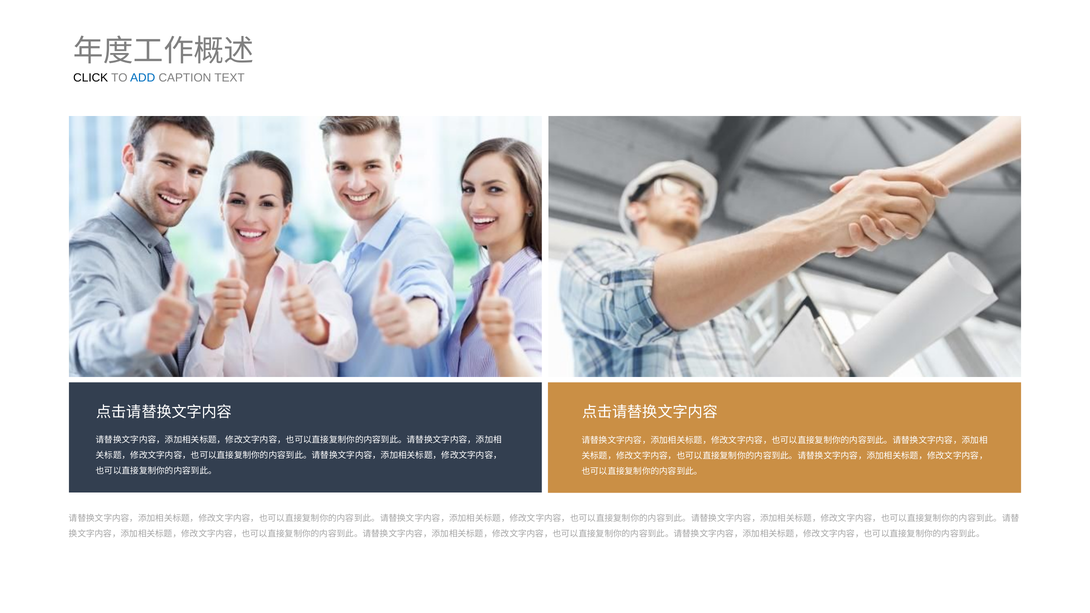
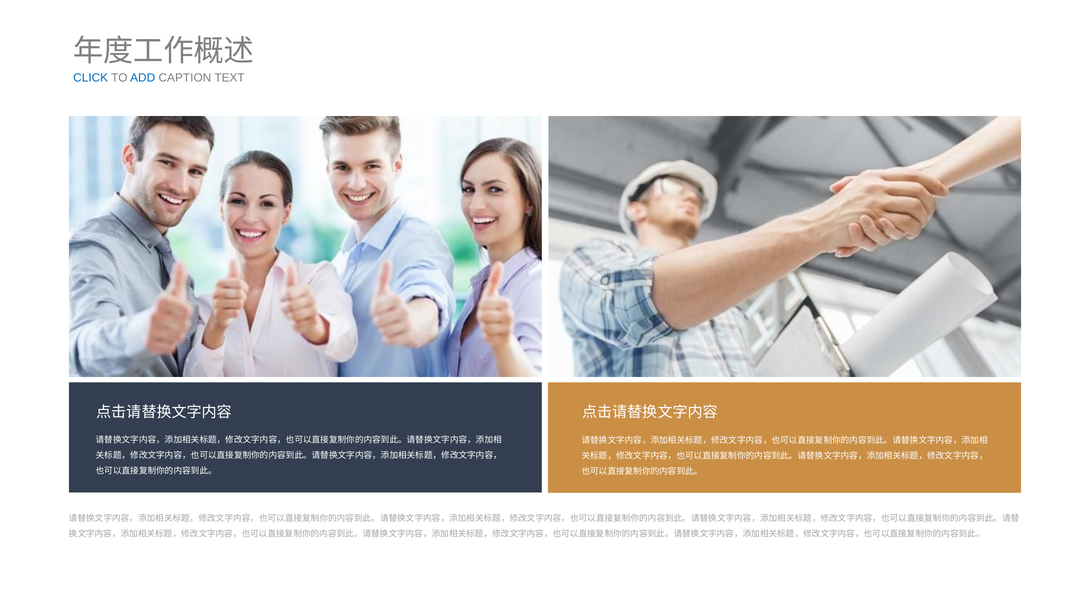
CLICK colour: black -> blue
